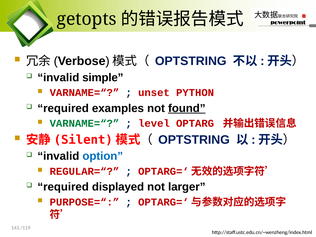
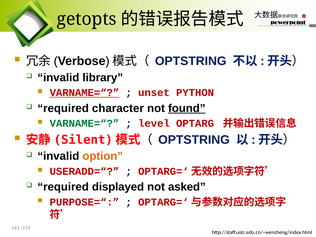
simple: simple -> library
VARNAME=“ at (84, 93) underline: none -> present
examples: examples -> character
option colour: blue -> orange
REGULAR=“: REGULAR=“ -> USERADD=“
larger: larger -> asked
